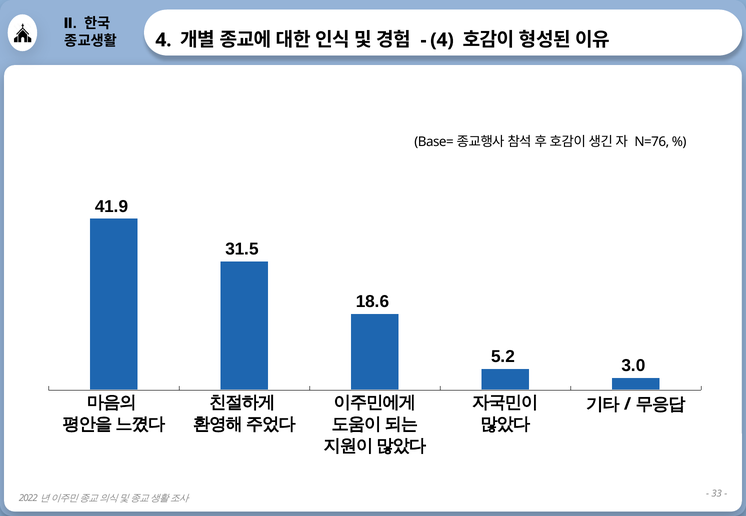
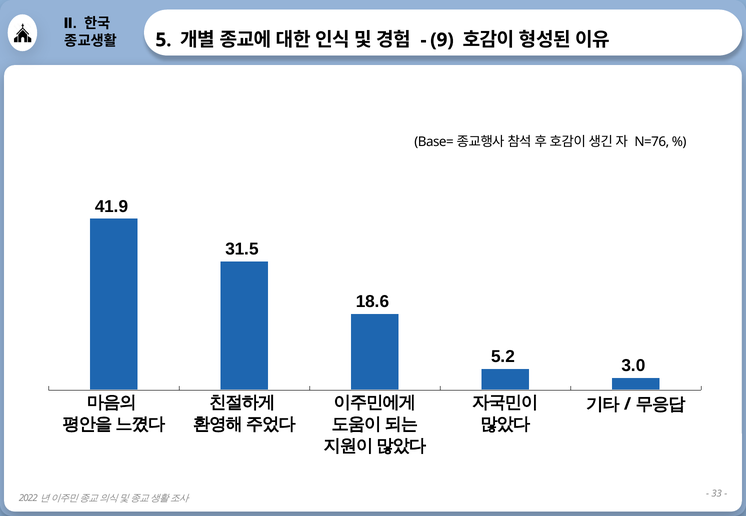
4 at (163, 40): 4 -> 5
4 at (442, 40): 4 -> 9
